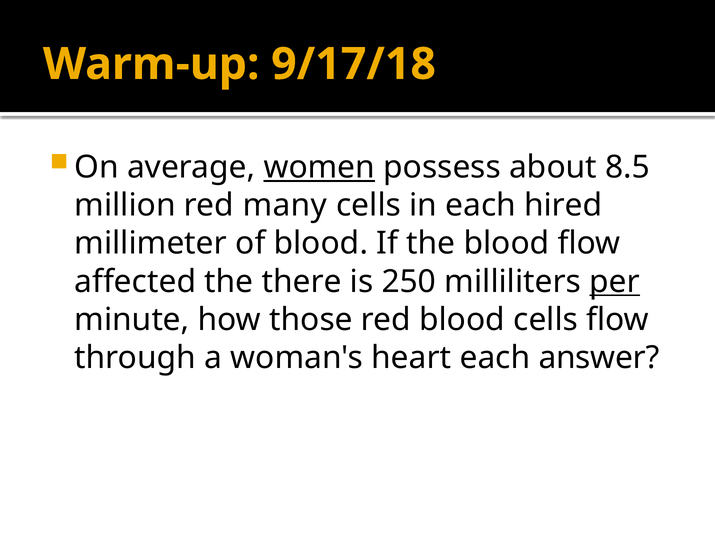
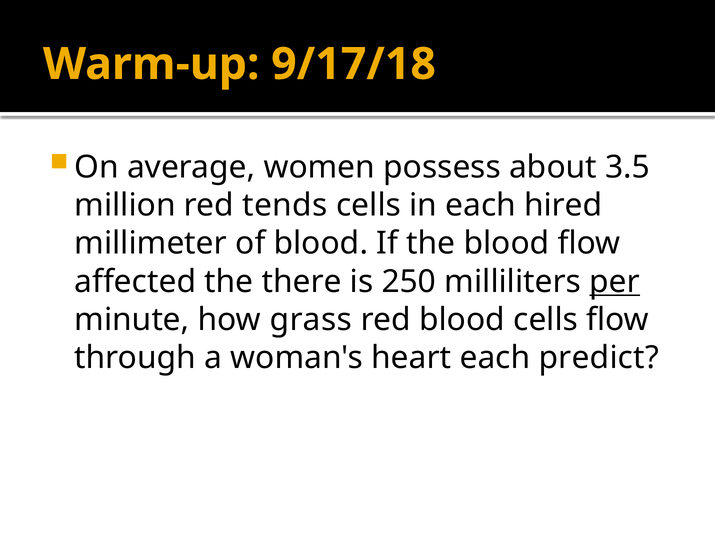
women underline: present -> none
8.5: 8.5 -> 3.5
many: many -> tends
those: those -> grass
answer: answer -> predict
